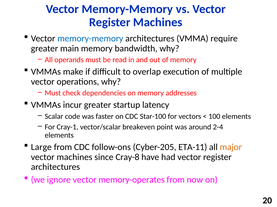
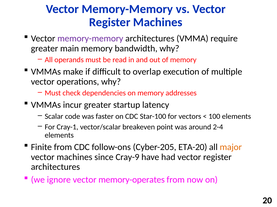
memory-memory at (90, 39) colour: blue -> purple
Large: Large -> Finite
ETA-11: ETA-11 -> ETA-20
Cray-8: Cray-8 -> Cray-9
